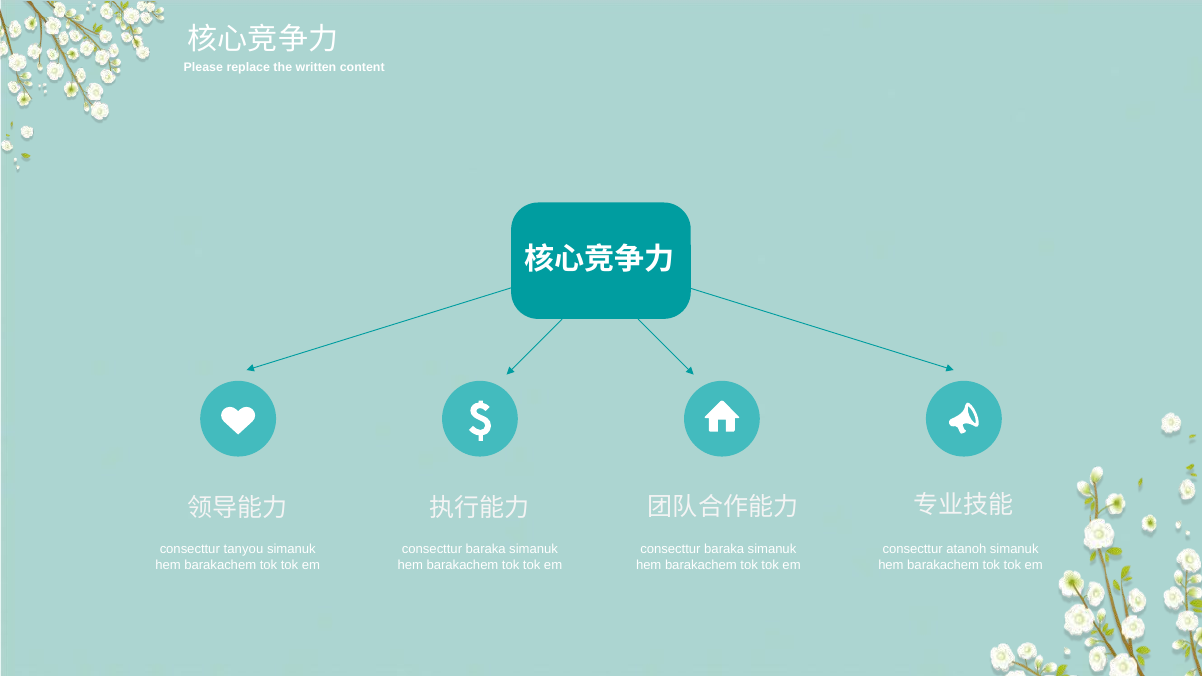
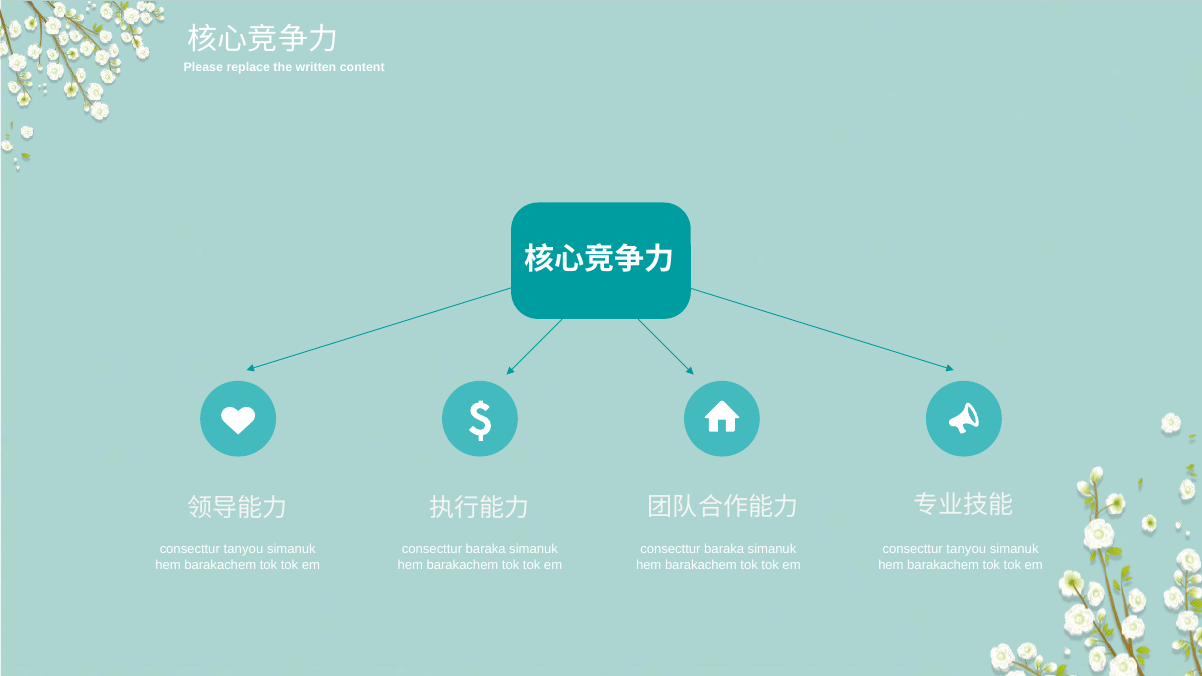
atanoh at (966, 549): atanoh -> tanyou
